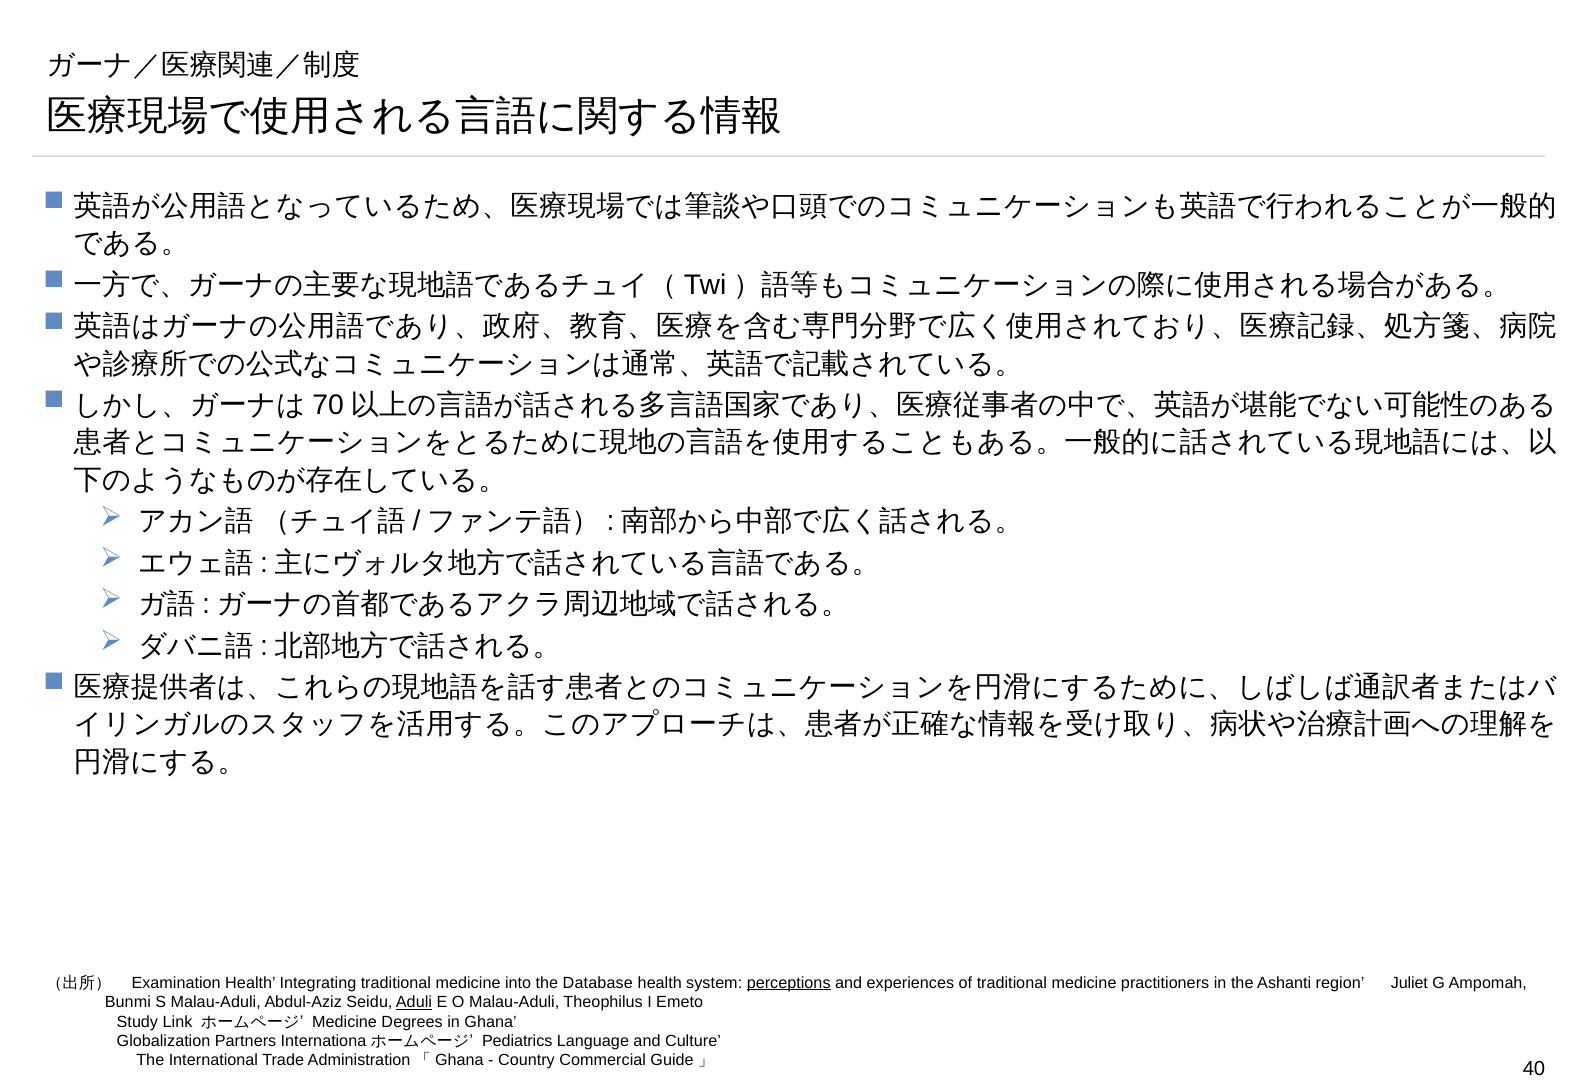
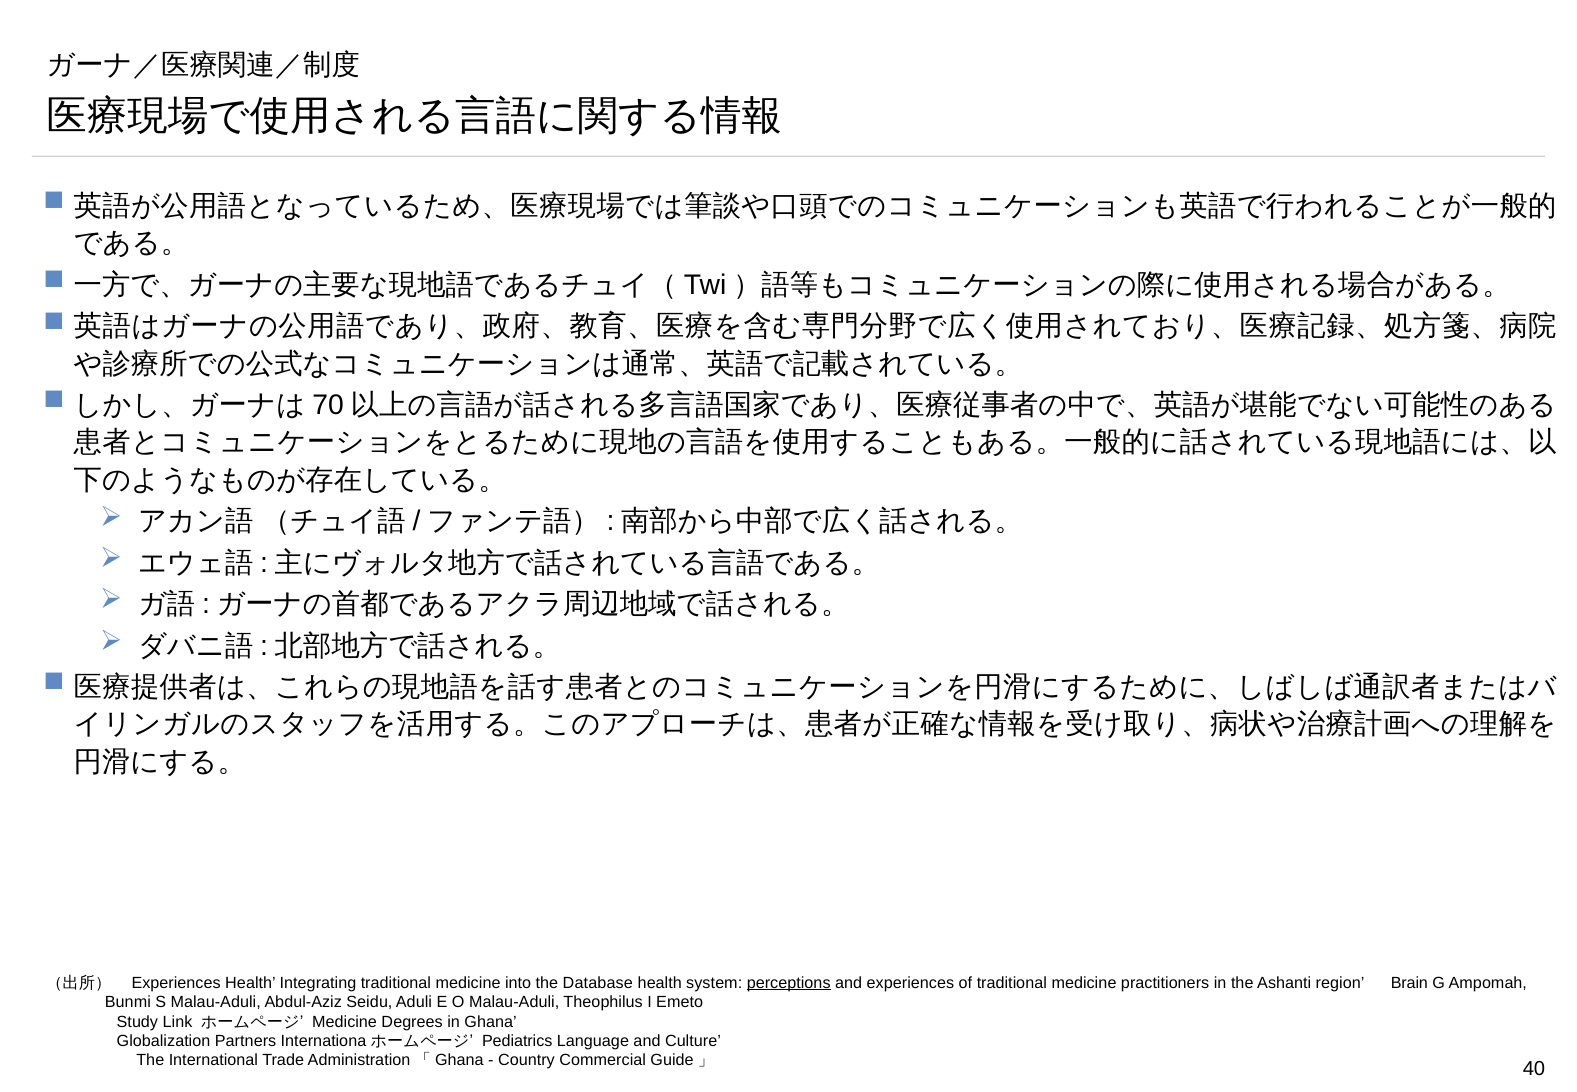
Examination at (176, 983): Examination -> Experiences
Juliet: Juliet -> Brain
Aduli underline: present -> none
